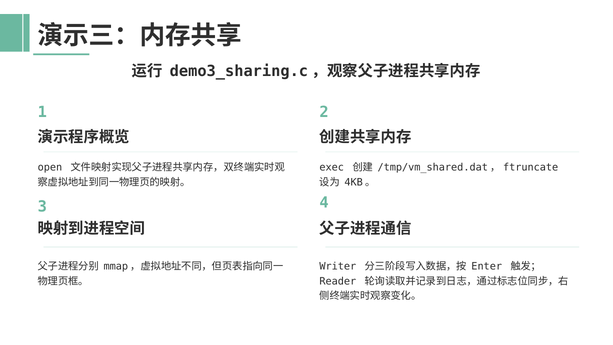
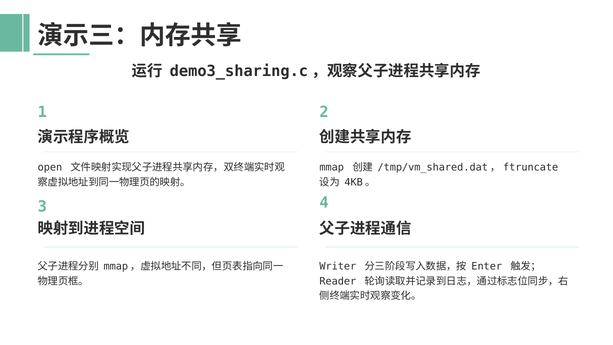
exec: exec -> mmap
